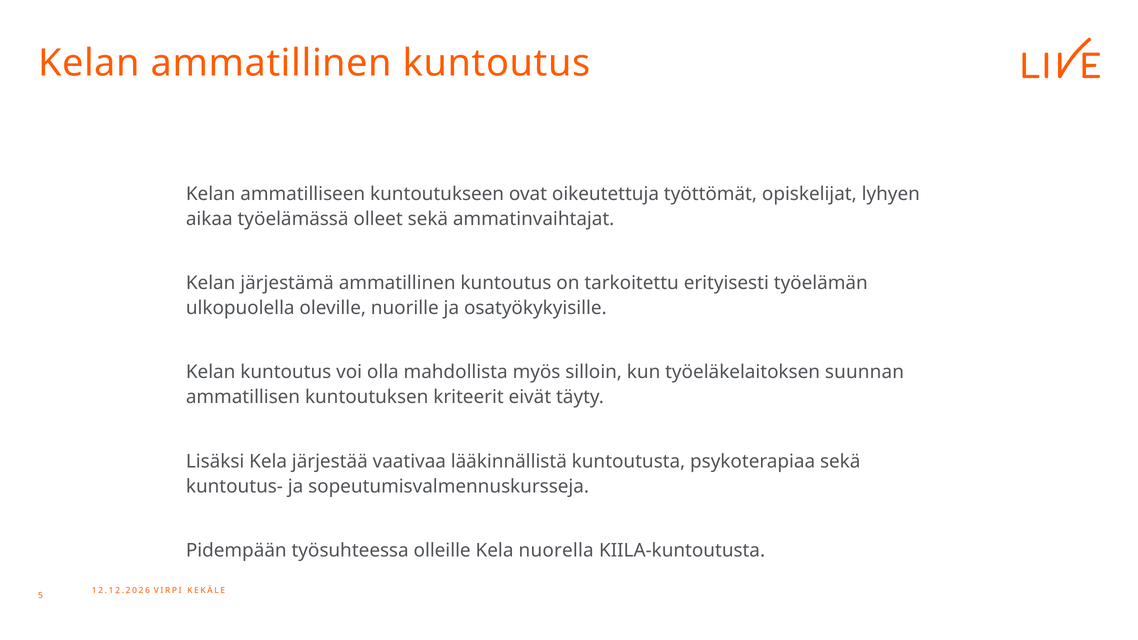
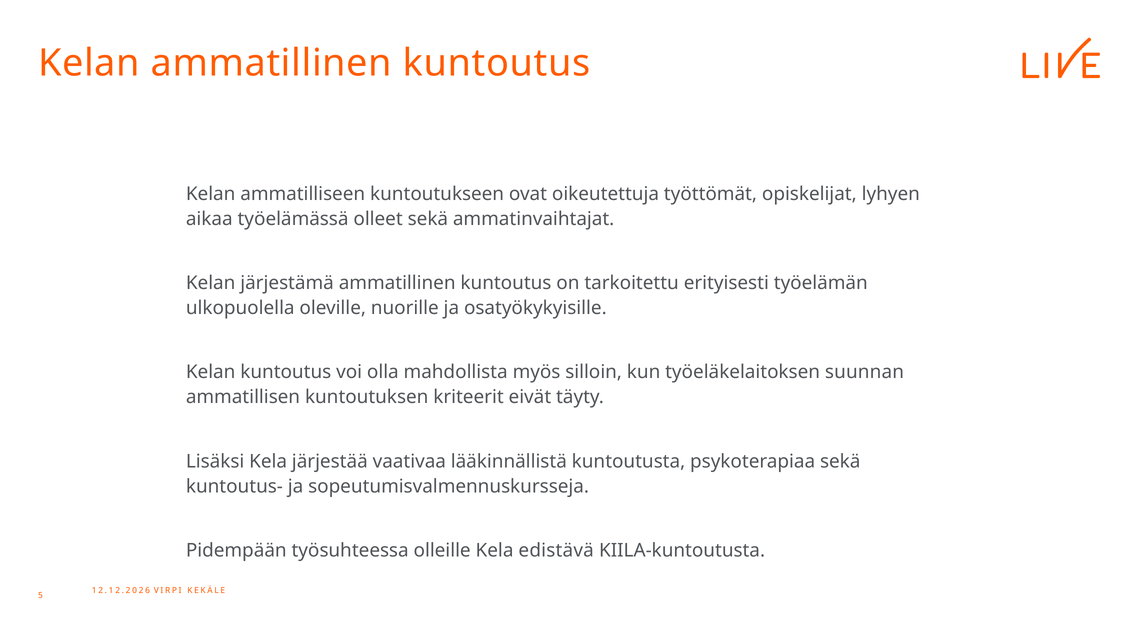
nuorella: nuorella -> edistävä
